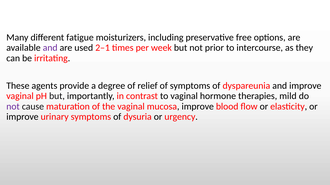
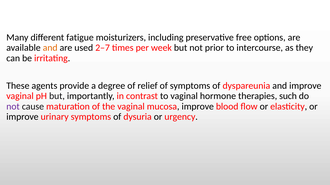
and at (50, 48) colour: purple -> orange
2–1: 2–1 -> 2–7
mild: mild -> such
